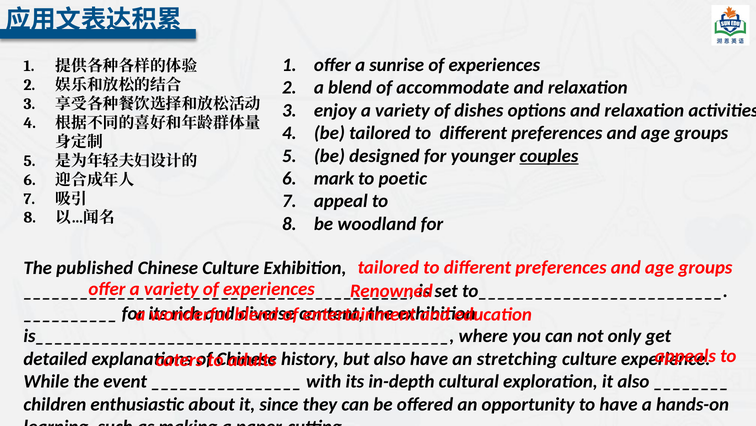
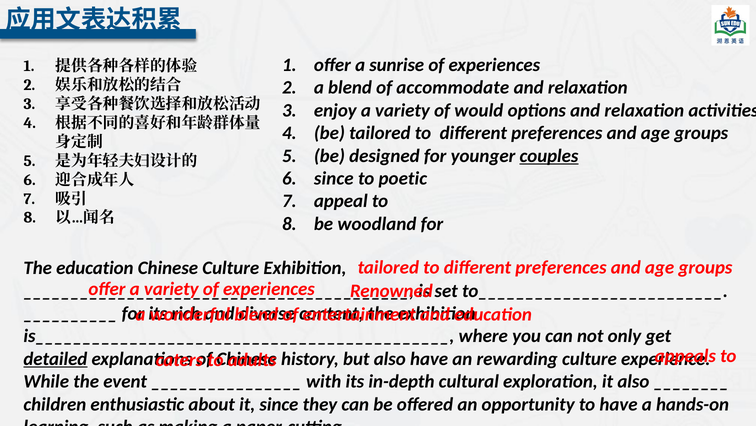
dishes: dishes -> would
mark at (334, 178): mark -> since
The published: published -> education
detailed underline: none -> present
stretching: stretching -> rewarding
